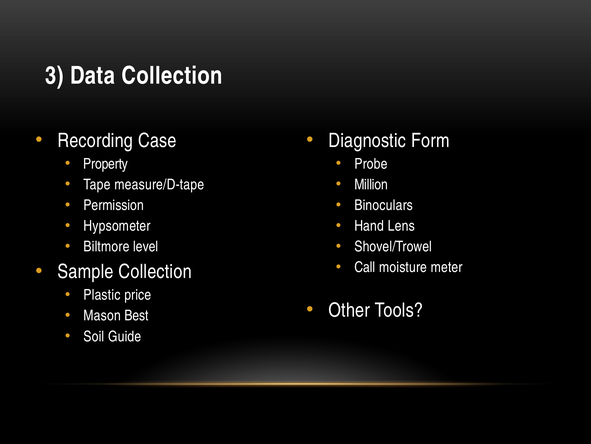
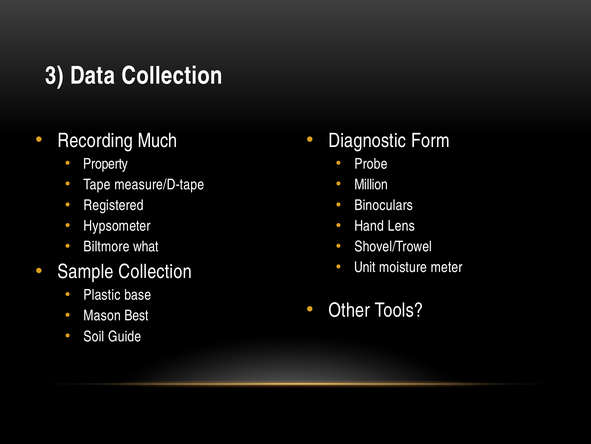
Case: Case -> Much
Permission: Permission -> Registered
level: level -> what
Call: Call -> Unit
price: price -> base
